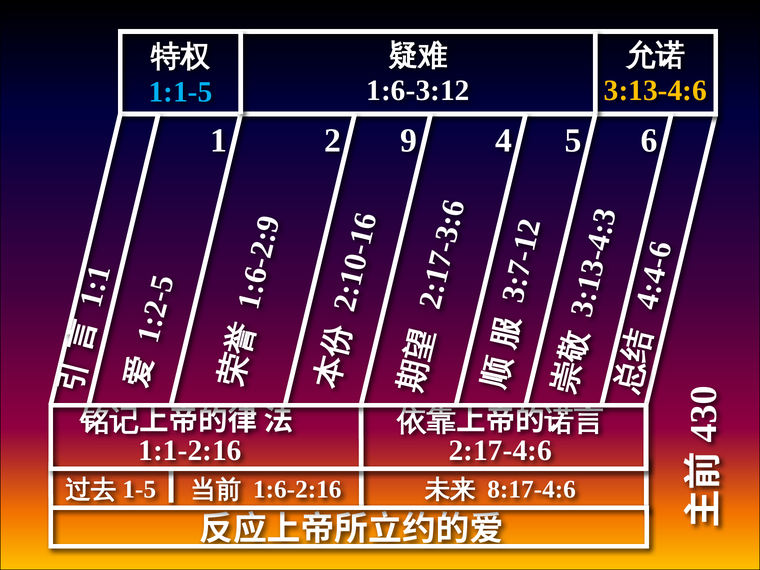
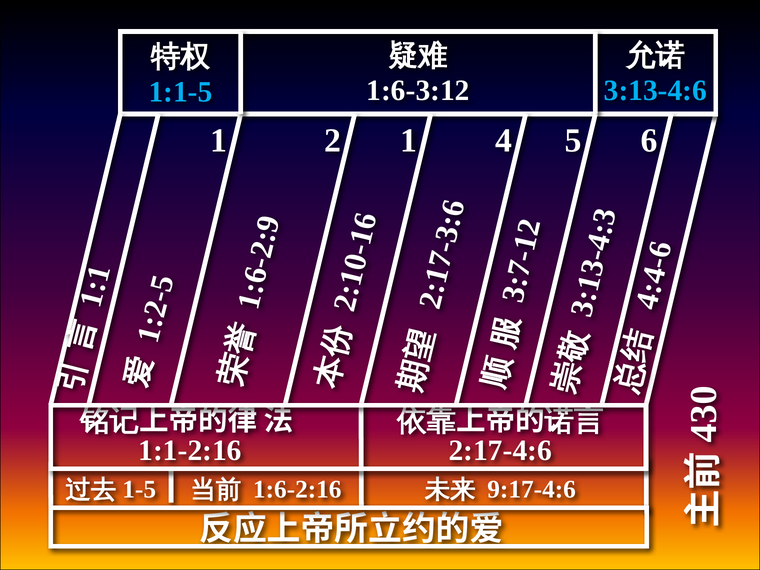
3:13-4:6 colour: yellow -> light blue
2 9: 9 -> 1
8:17-4:6: 8:17-4:6 -> 9:17-4:6
